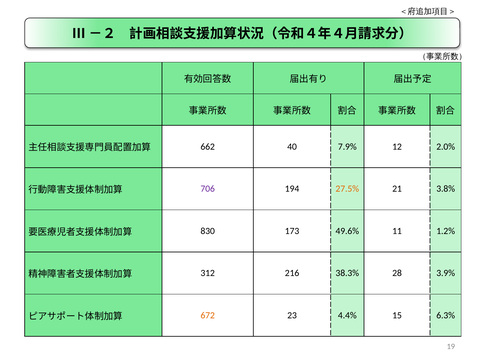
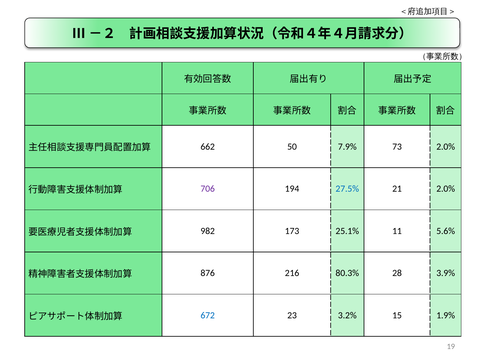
40: 40 -> 50
12: 12 -> 73
27.5% colour: orange -> blue
21 3.8%: 3.8% -> 2.0%
830: 830 -> 982
49.6%: 49.6% -> 25.1%
1.2%: 1.2% -> 5.6%
312: 312 -> 876
38.3%: 38.3% -> 80.3%
672 colour: orange -> blue
4.4%: 4.4% -> 3.2%
6.3%: 6.3% -> 1.9%
